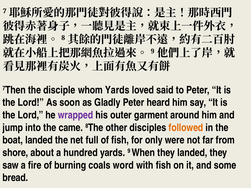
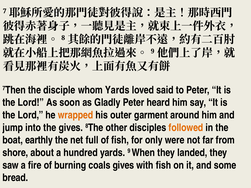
wrapped colour: purple -> orange
the came: came -> gives
boat landed: landed -> earthly
coals word: word -> gives
